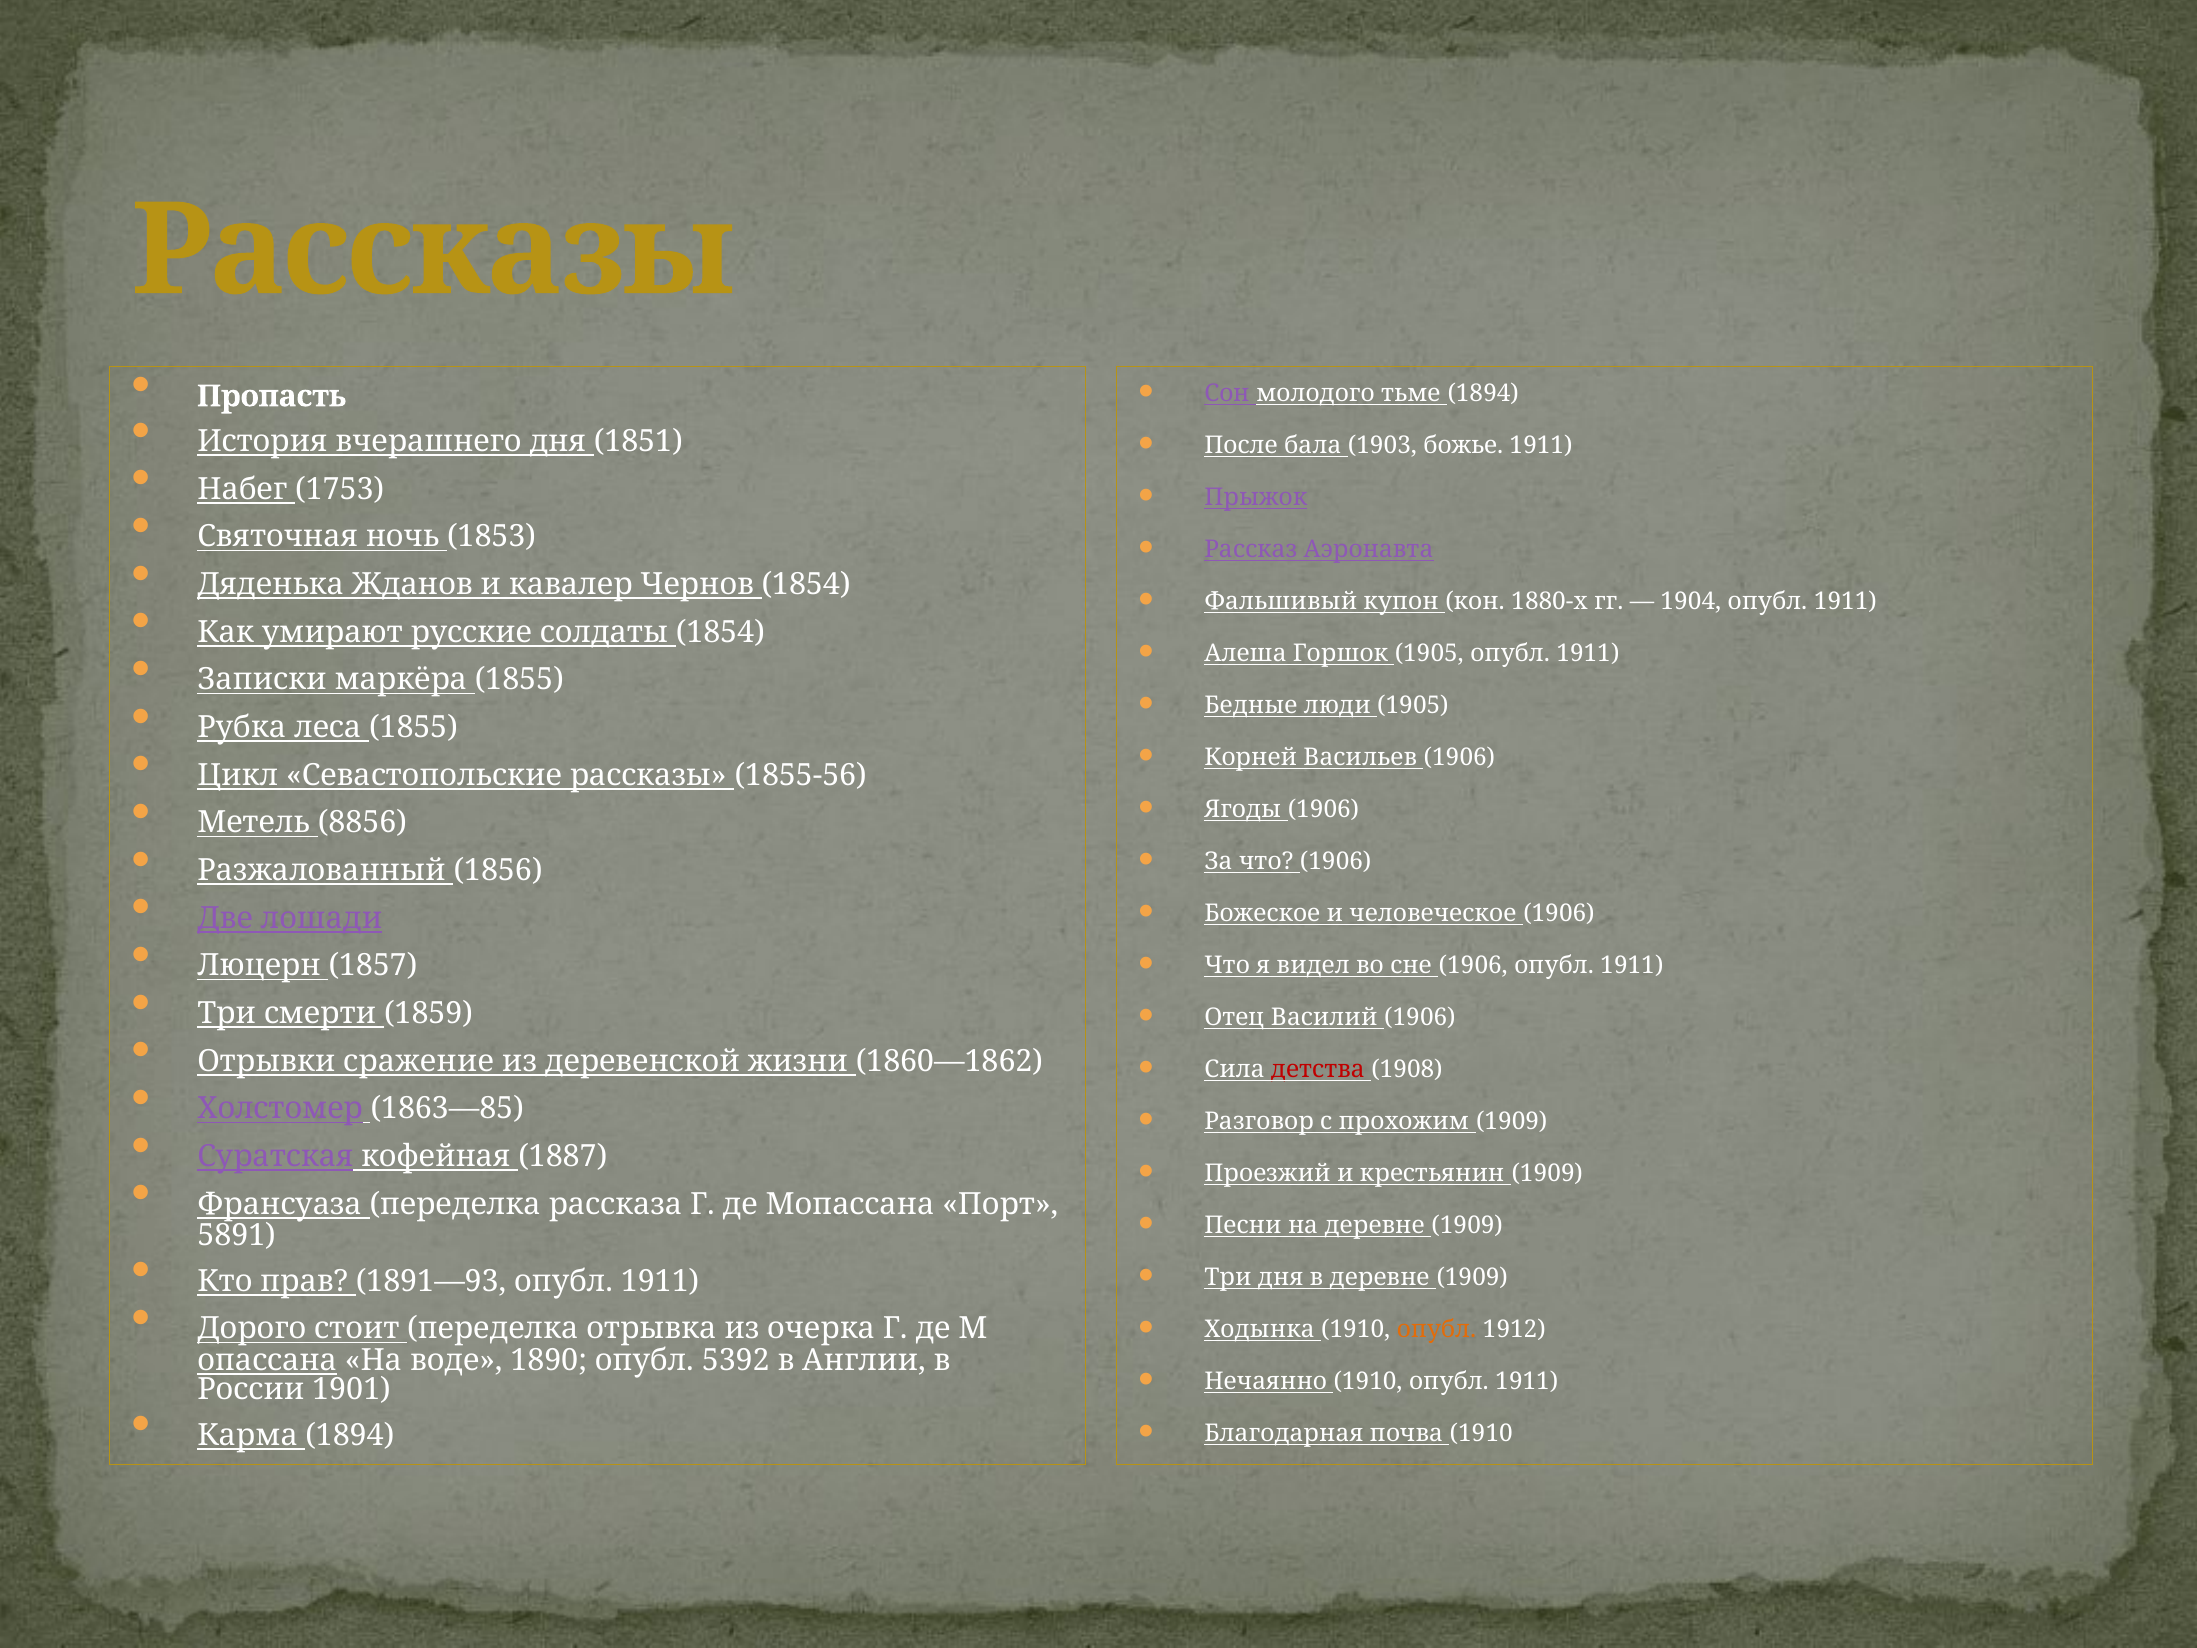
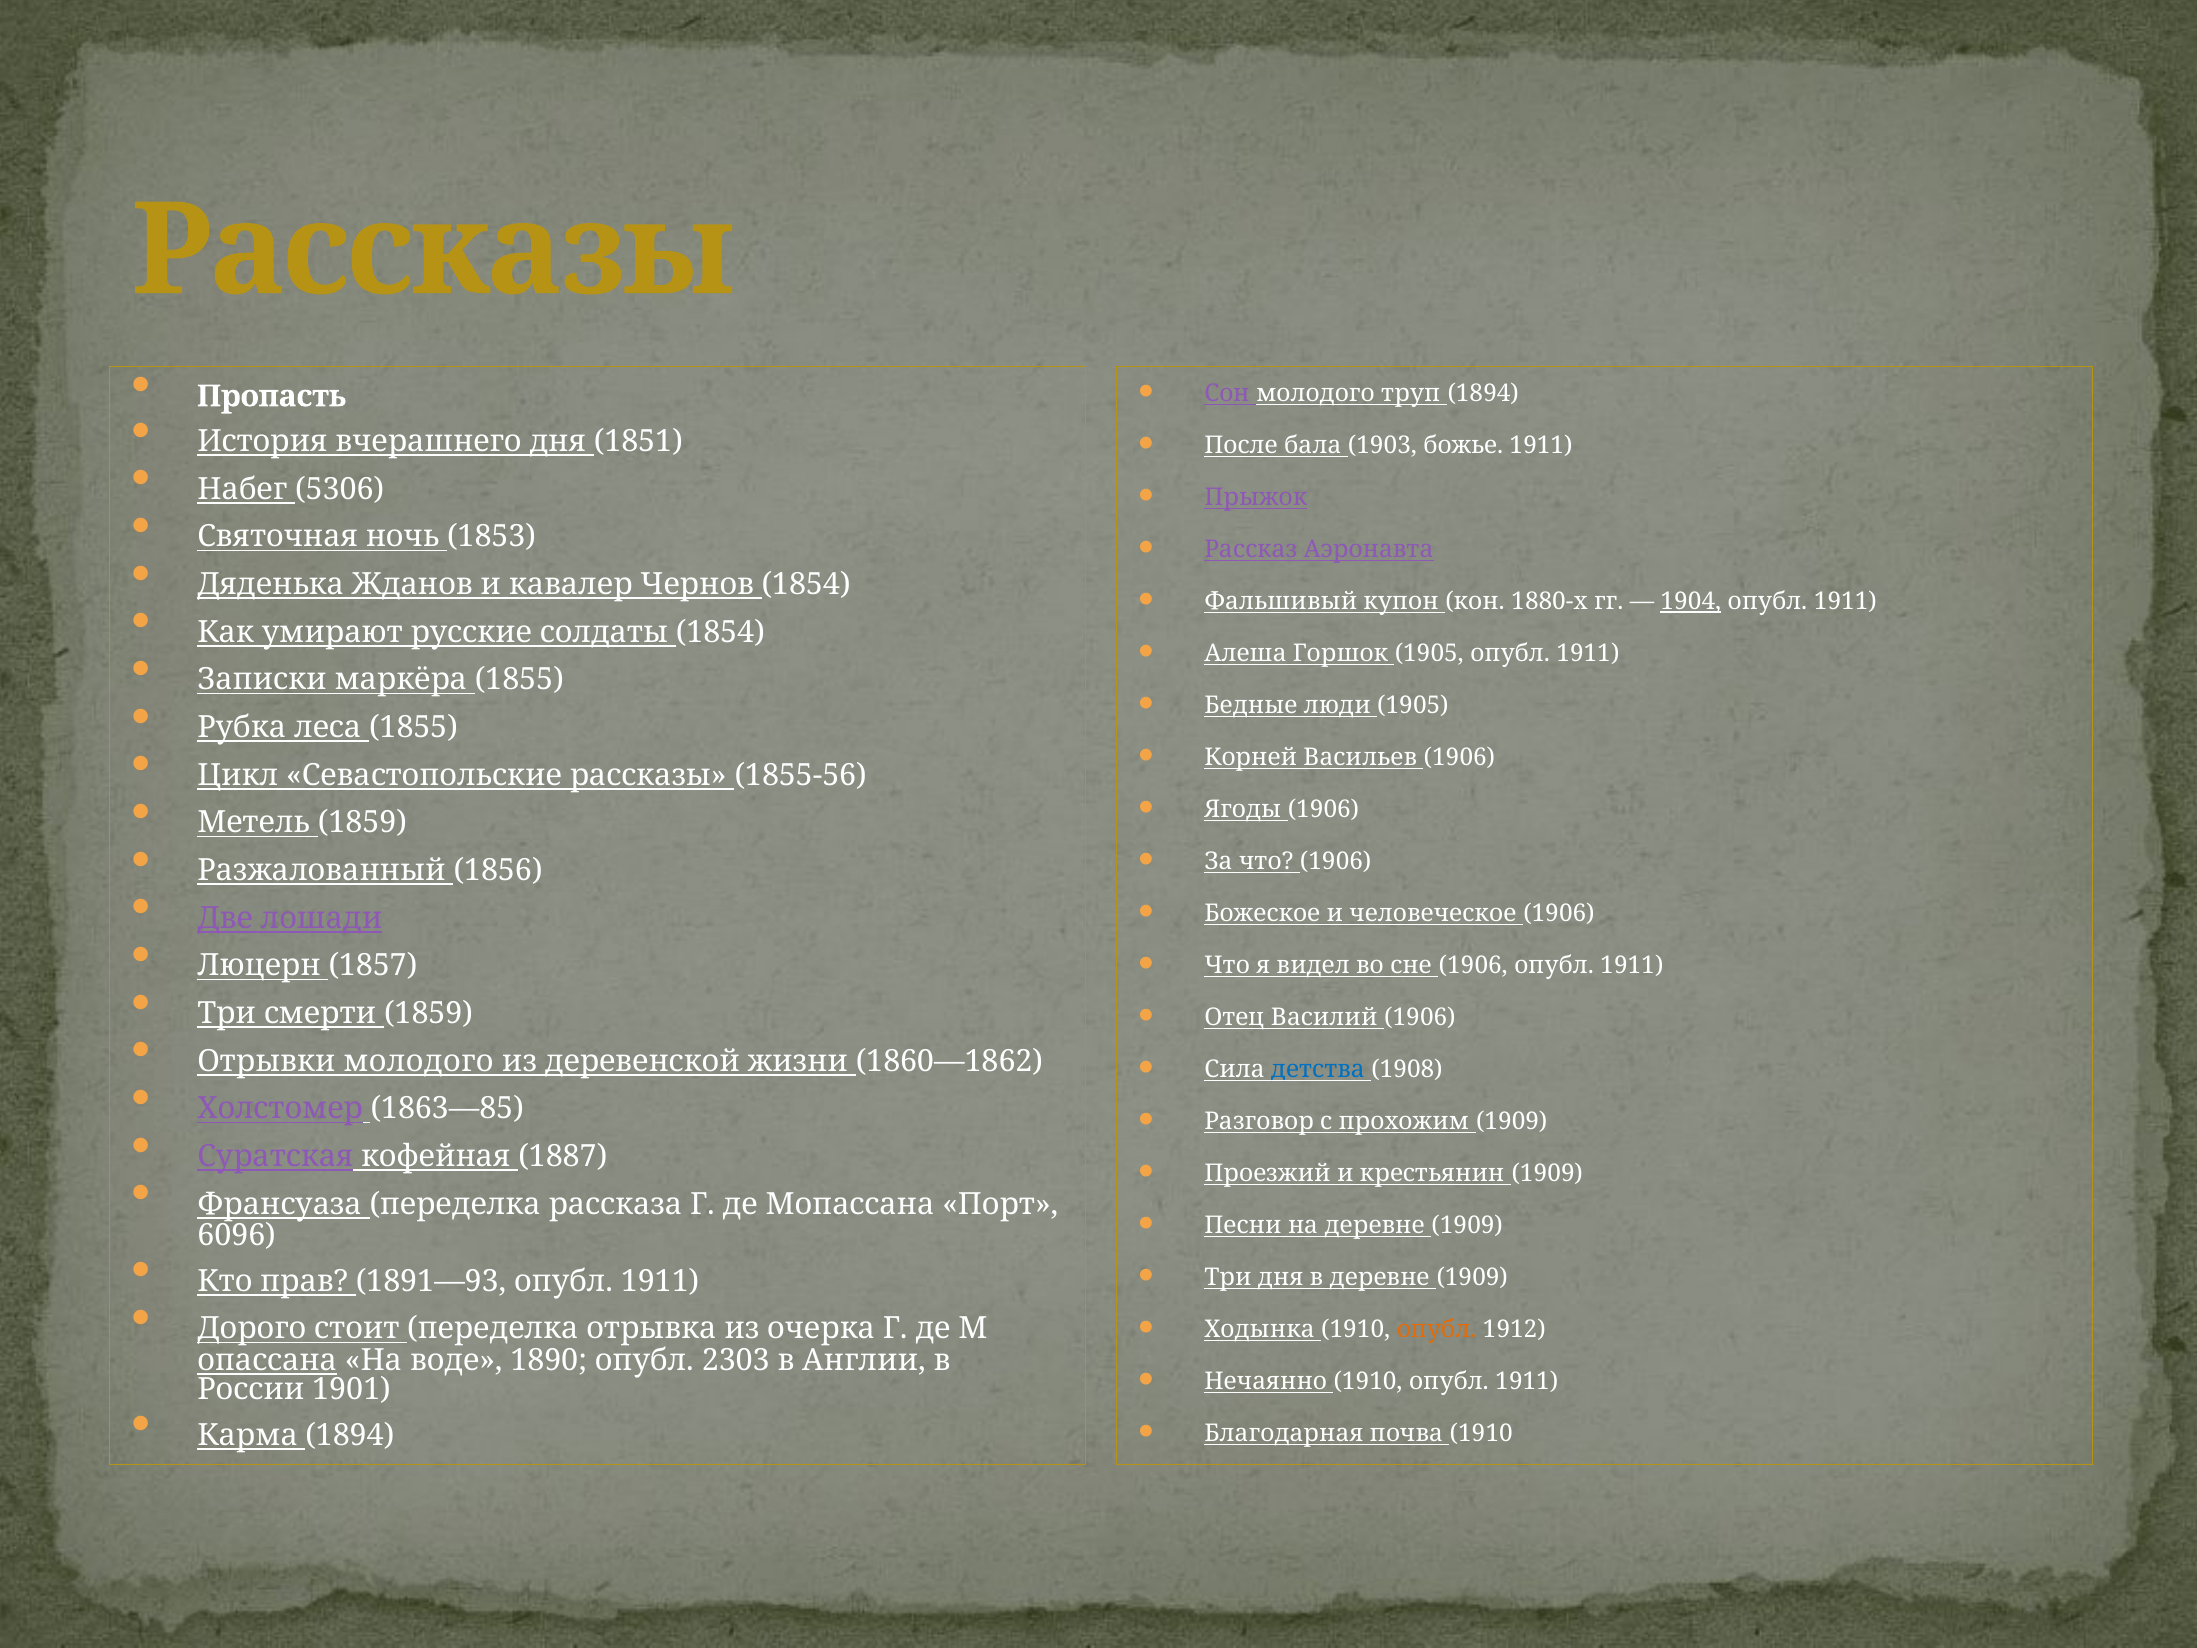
тьме: тьме -> труп
1753: 1753 -> 5306
1904 underline: none -> present
Метель 8856: 8856 -> 1859
Отрывки сражение: сражение -> молодого
детства colour: red -> blue
5891: 5891 -> 6096
5392: 5392 -> 2303
